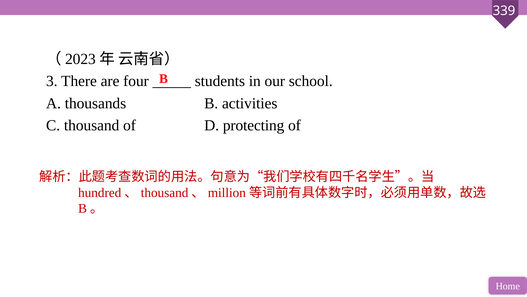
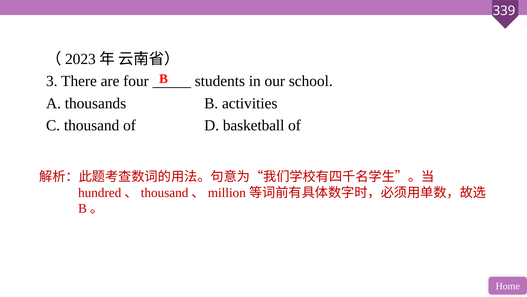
protecting: protecting -> basketball
